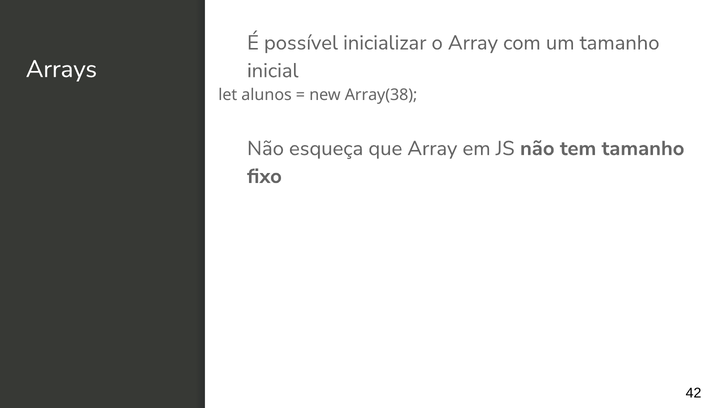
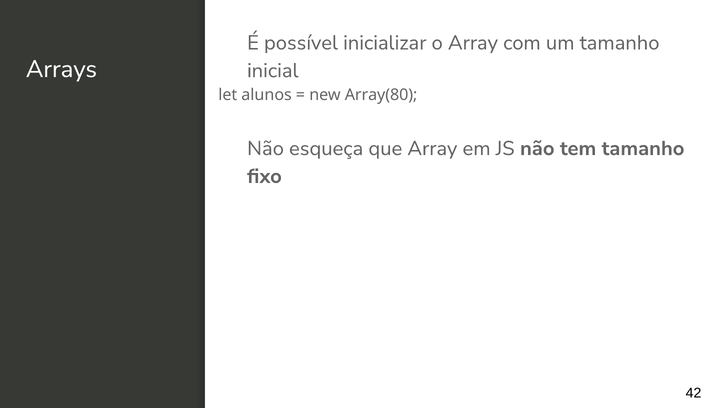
Array(38: Array(38 -> Array(80
